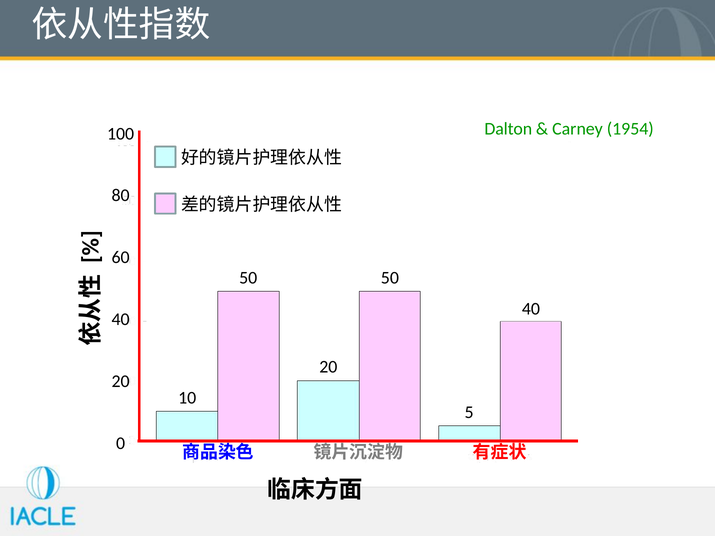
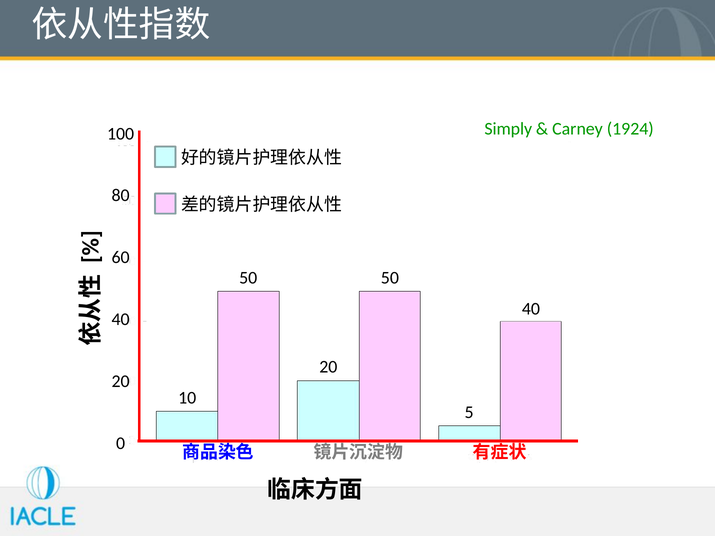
Dalton: Dalton -> Simply
1954: 1954 -> 1924
